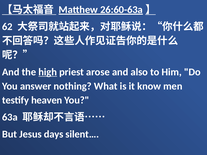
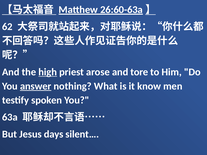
also: also -> tore
answer underline: none -> present
heaven: heaven -> spoken
